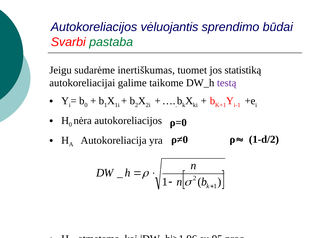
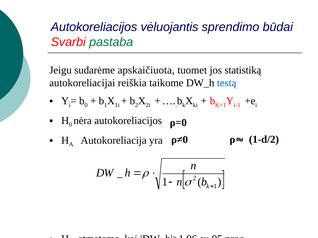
inertiškumas: inertiškumas -> apskaičiuota
galime: galime -> reiškia
testą colour: purple -> blue
